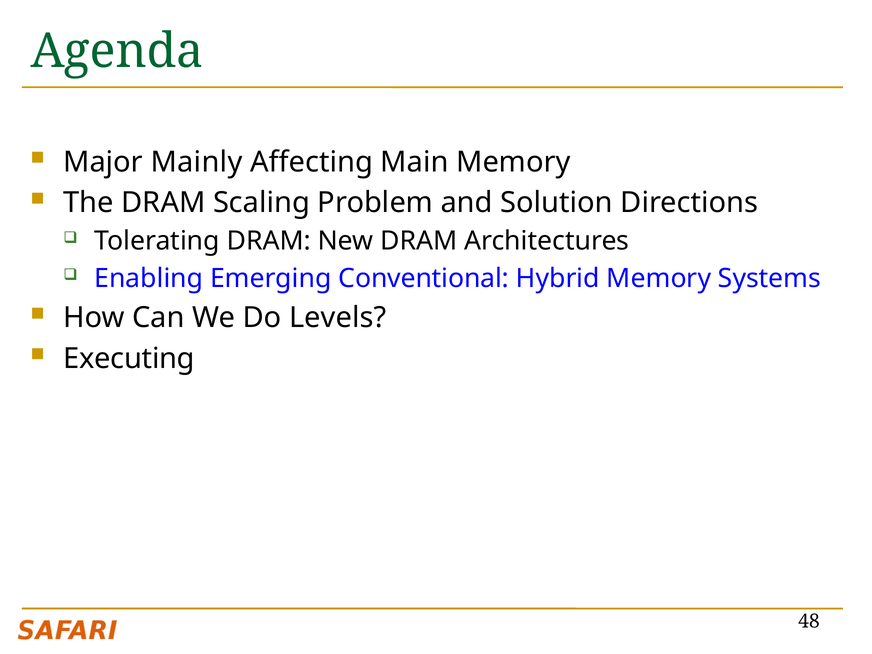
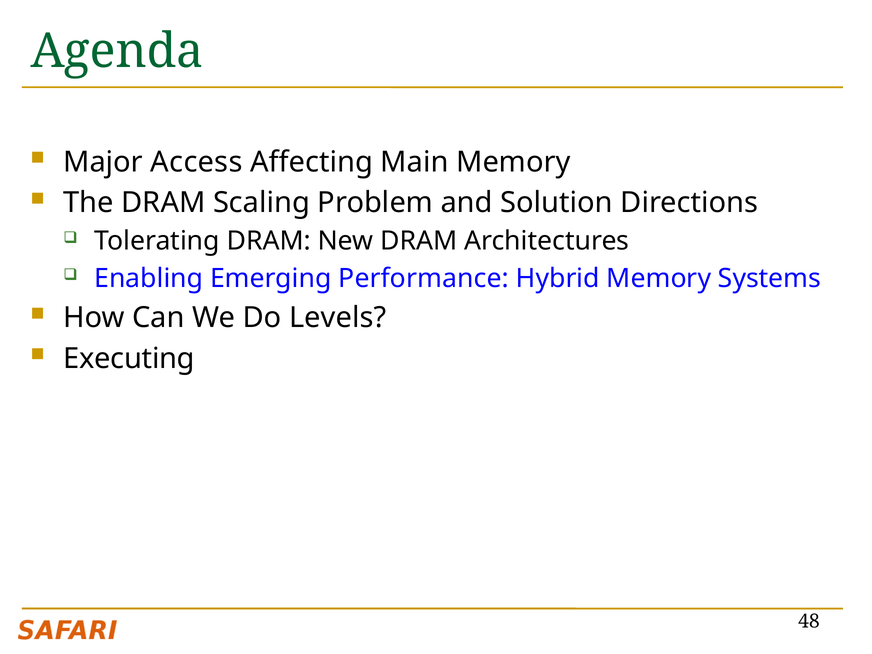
Mainly: Mainly -> Access
Conventional: Conventional -> Performance
